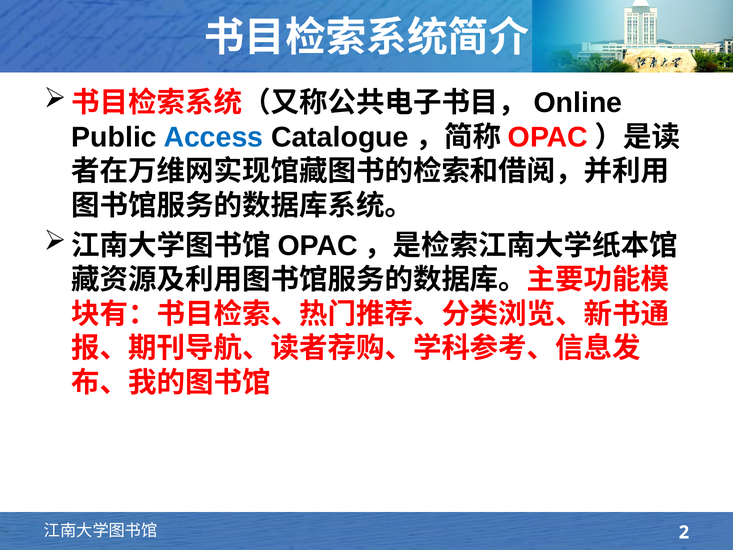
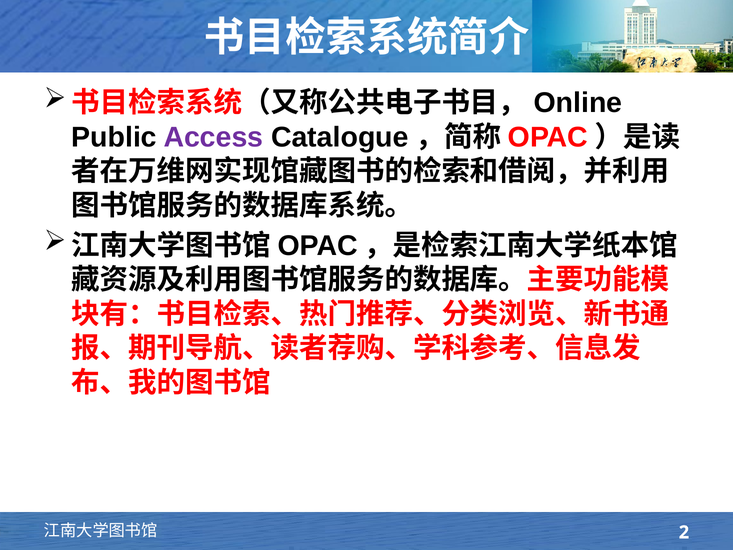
Access colour: blue -> purple
